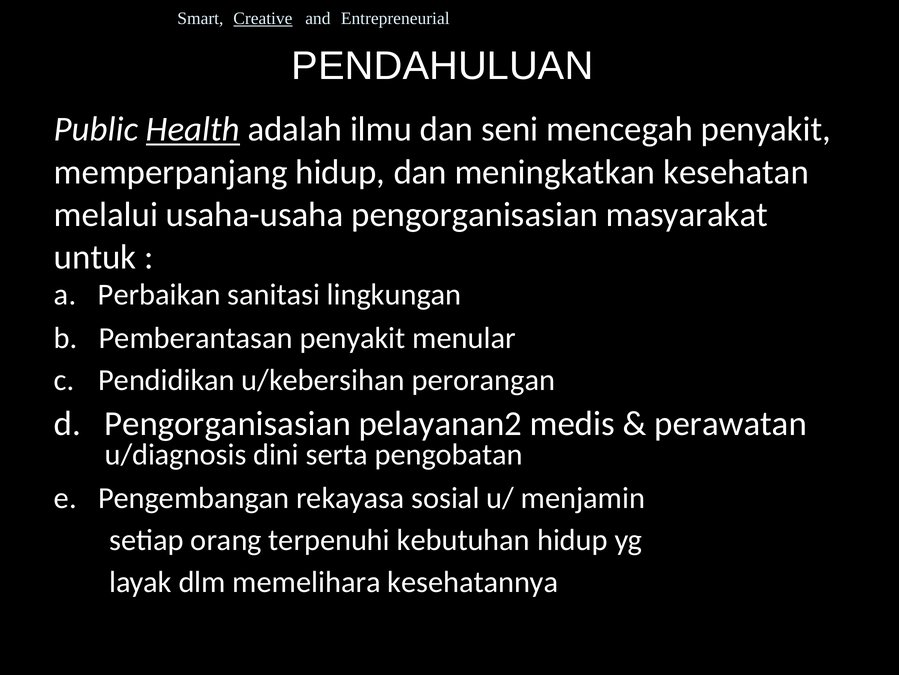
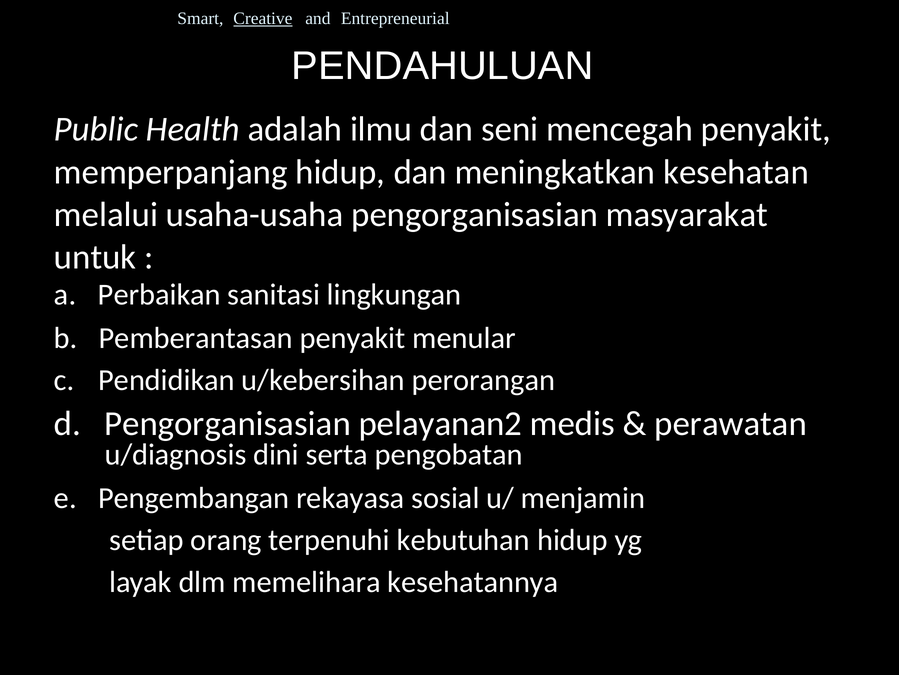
Health underline: present -> none
